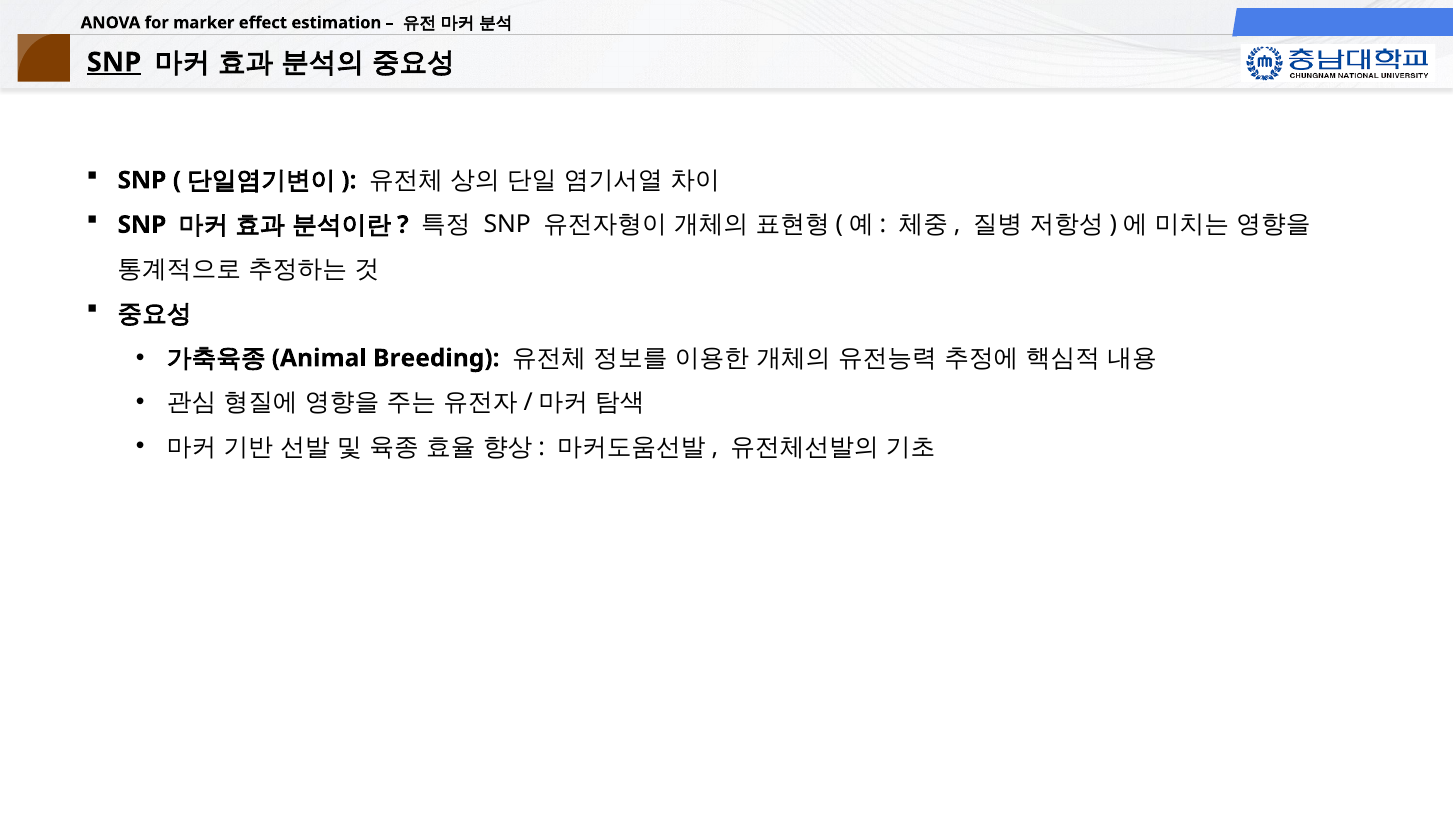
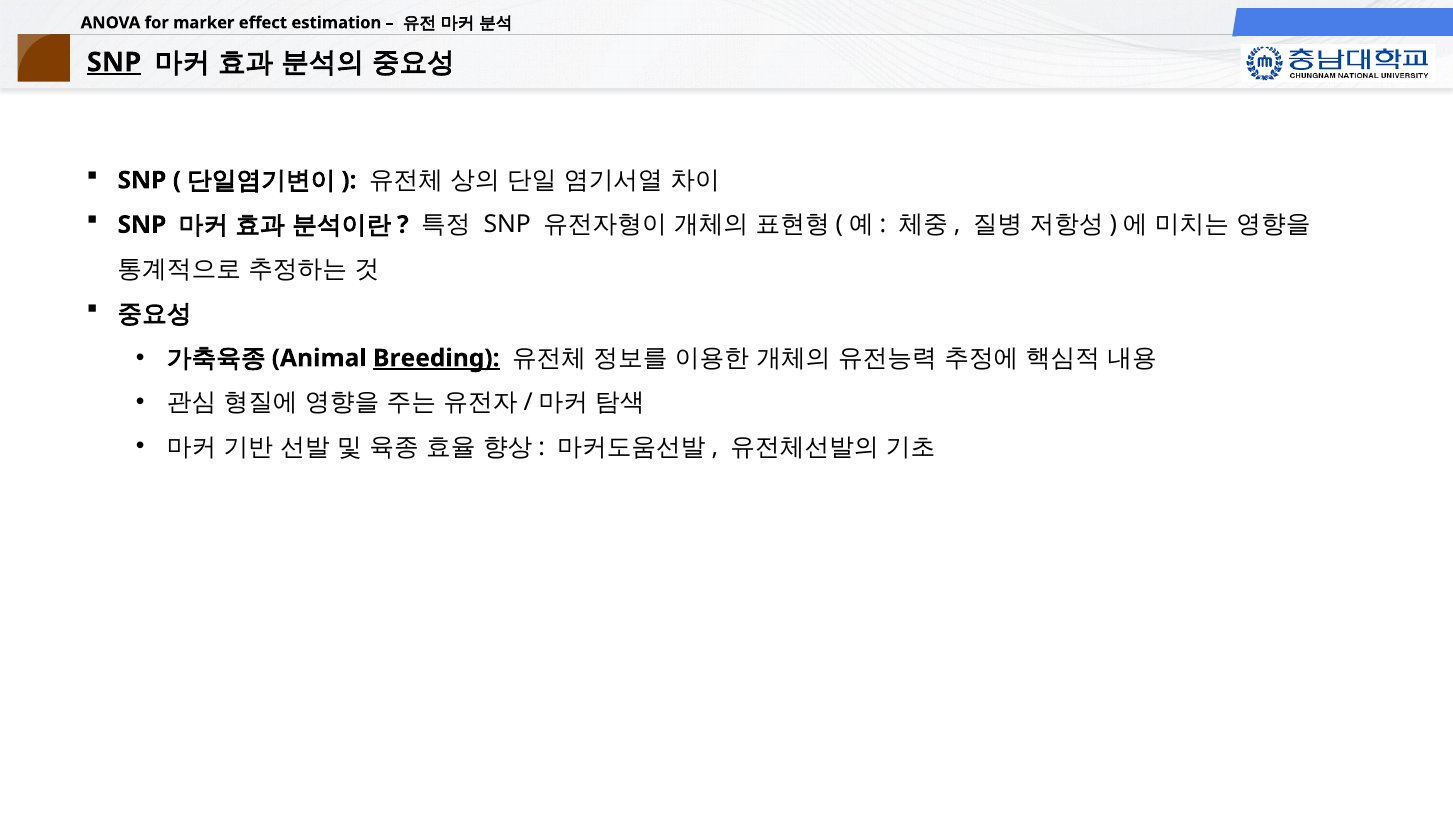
Breeding underline: none -> present
